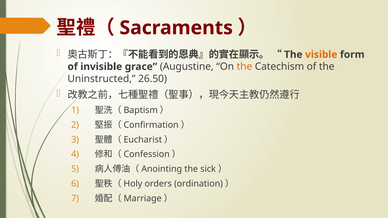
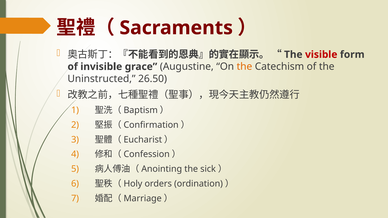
visible colour: orange -> red
